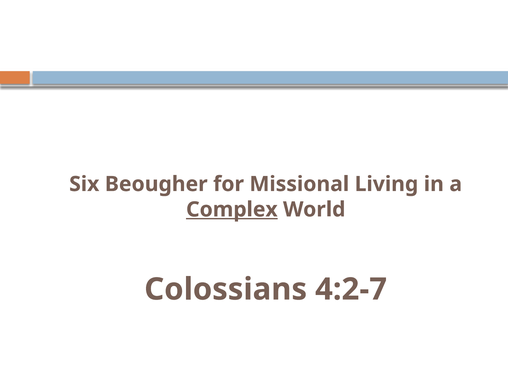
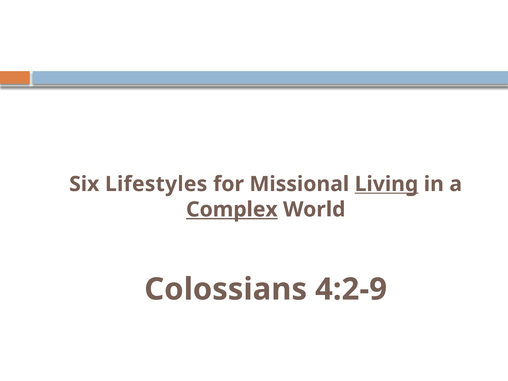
Beougher: Beougher -> Lifestyles
Living underline: none -> present
4:2-7: 4:2-7 -> 4:2-9
